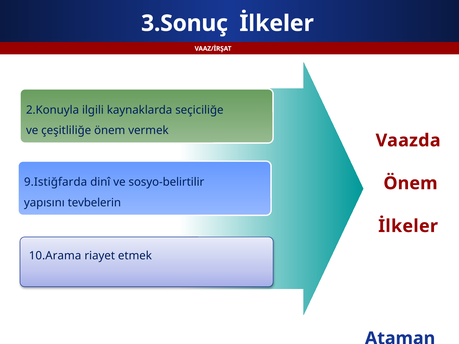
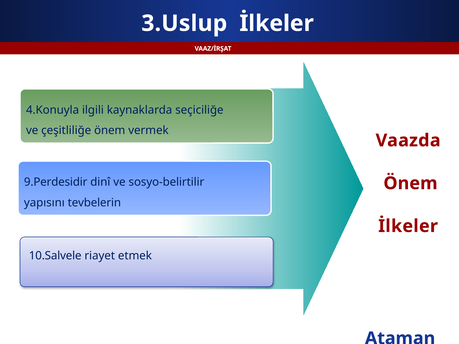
3.Sonuç: 3.Sonuç -> 3.Uslup
2.Konuyla: 2.Konuyla -> 4.Konuyla
9.Istiğfarda: 9.Istiğfarda -> 9.Perdesidir
10.Arama: 10.Arama -> 10.Salvele
